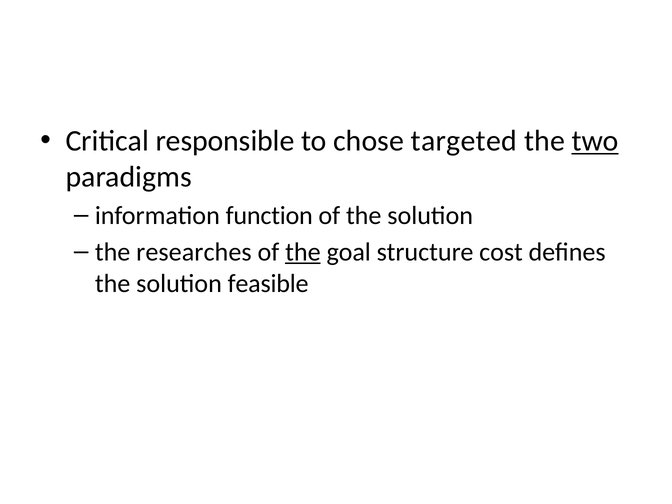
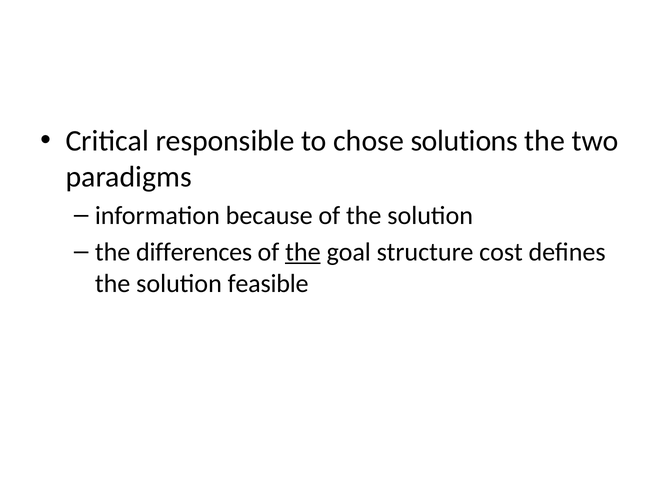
targeted: targeted -> solutions
two underline: present -> none
function: function -> because
researches: researches -> differences
